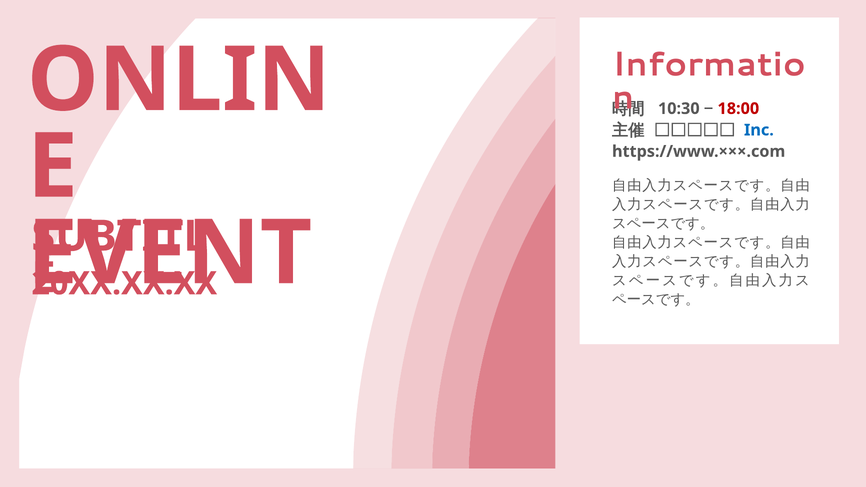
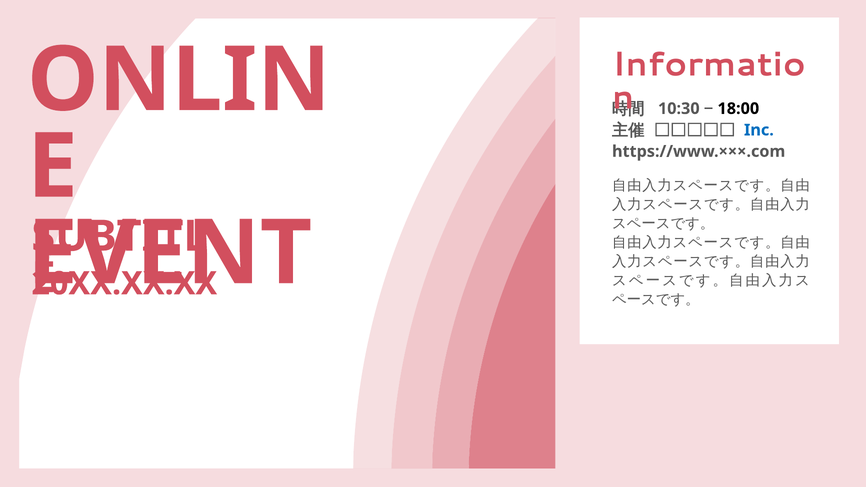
18:00 colour: red -> black
